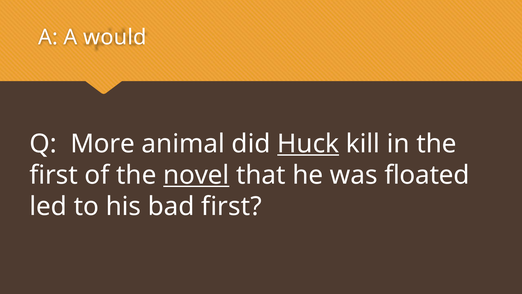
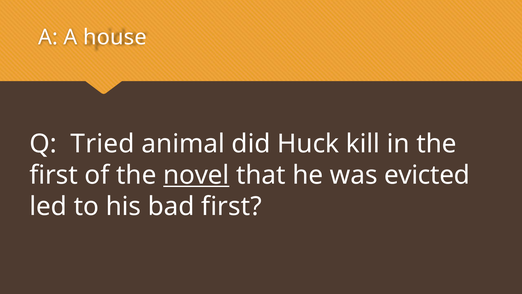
would: would -> house
More: More -> Tried
Huck underline: present -> none
floated: floated -> evicted
